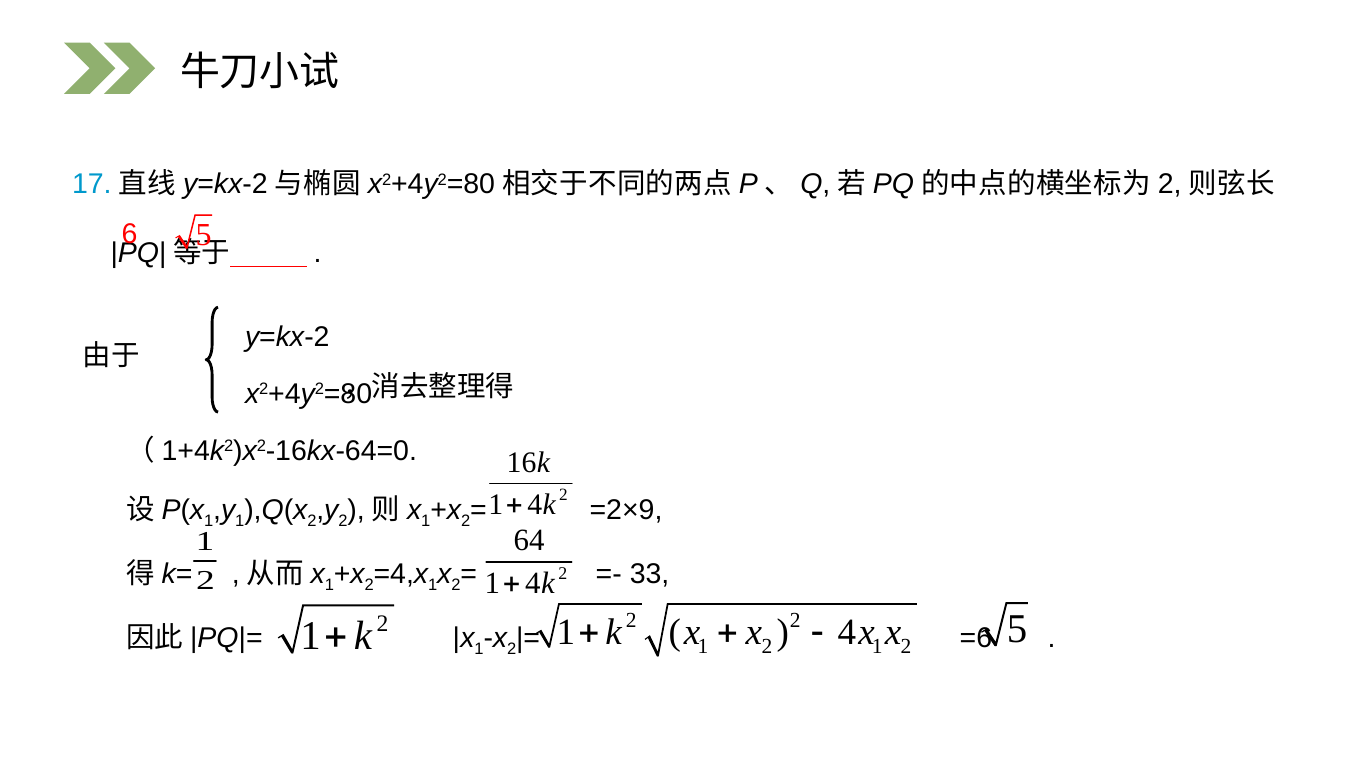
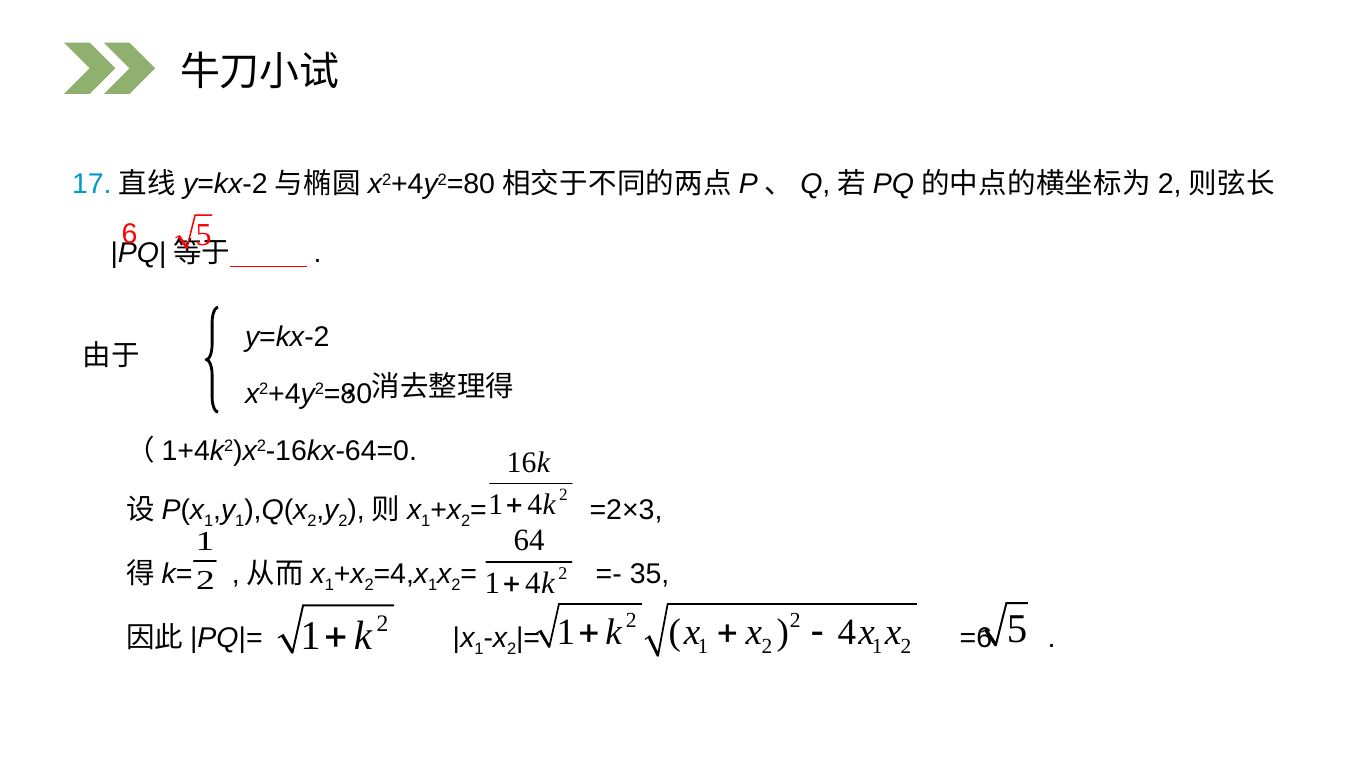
=2×9: =2×9 -> =2×3
33: 33 -> 35
